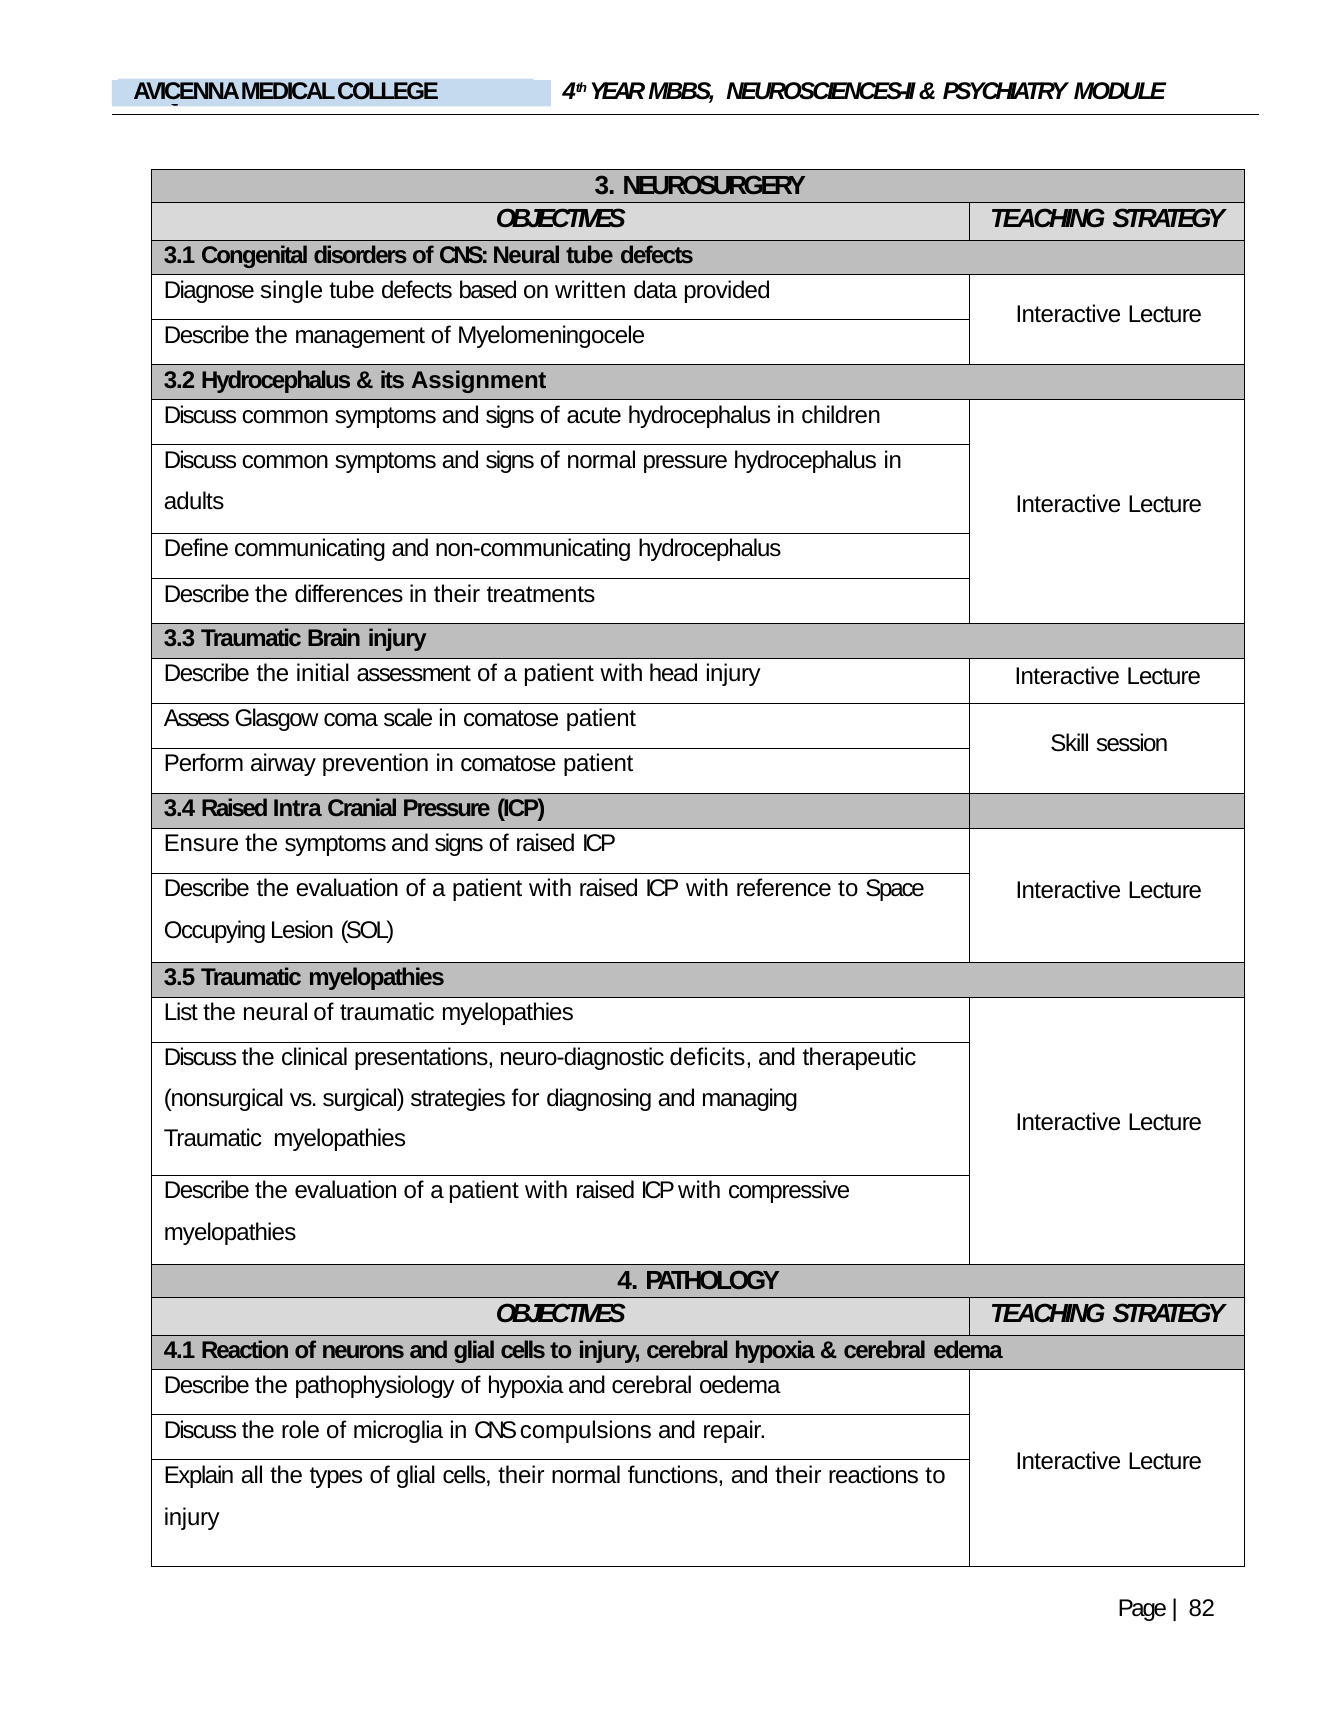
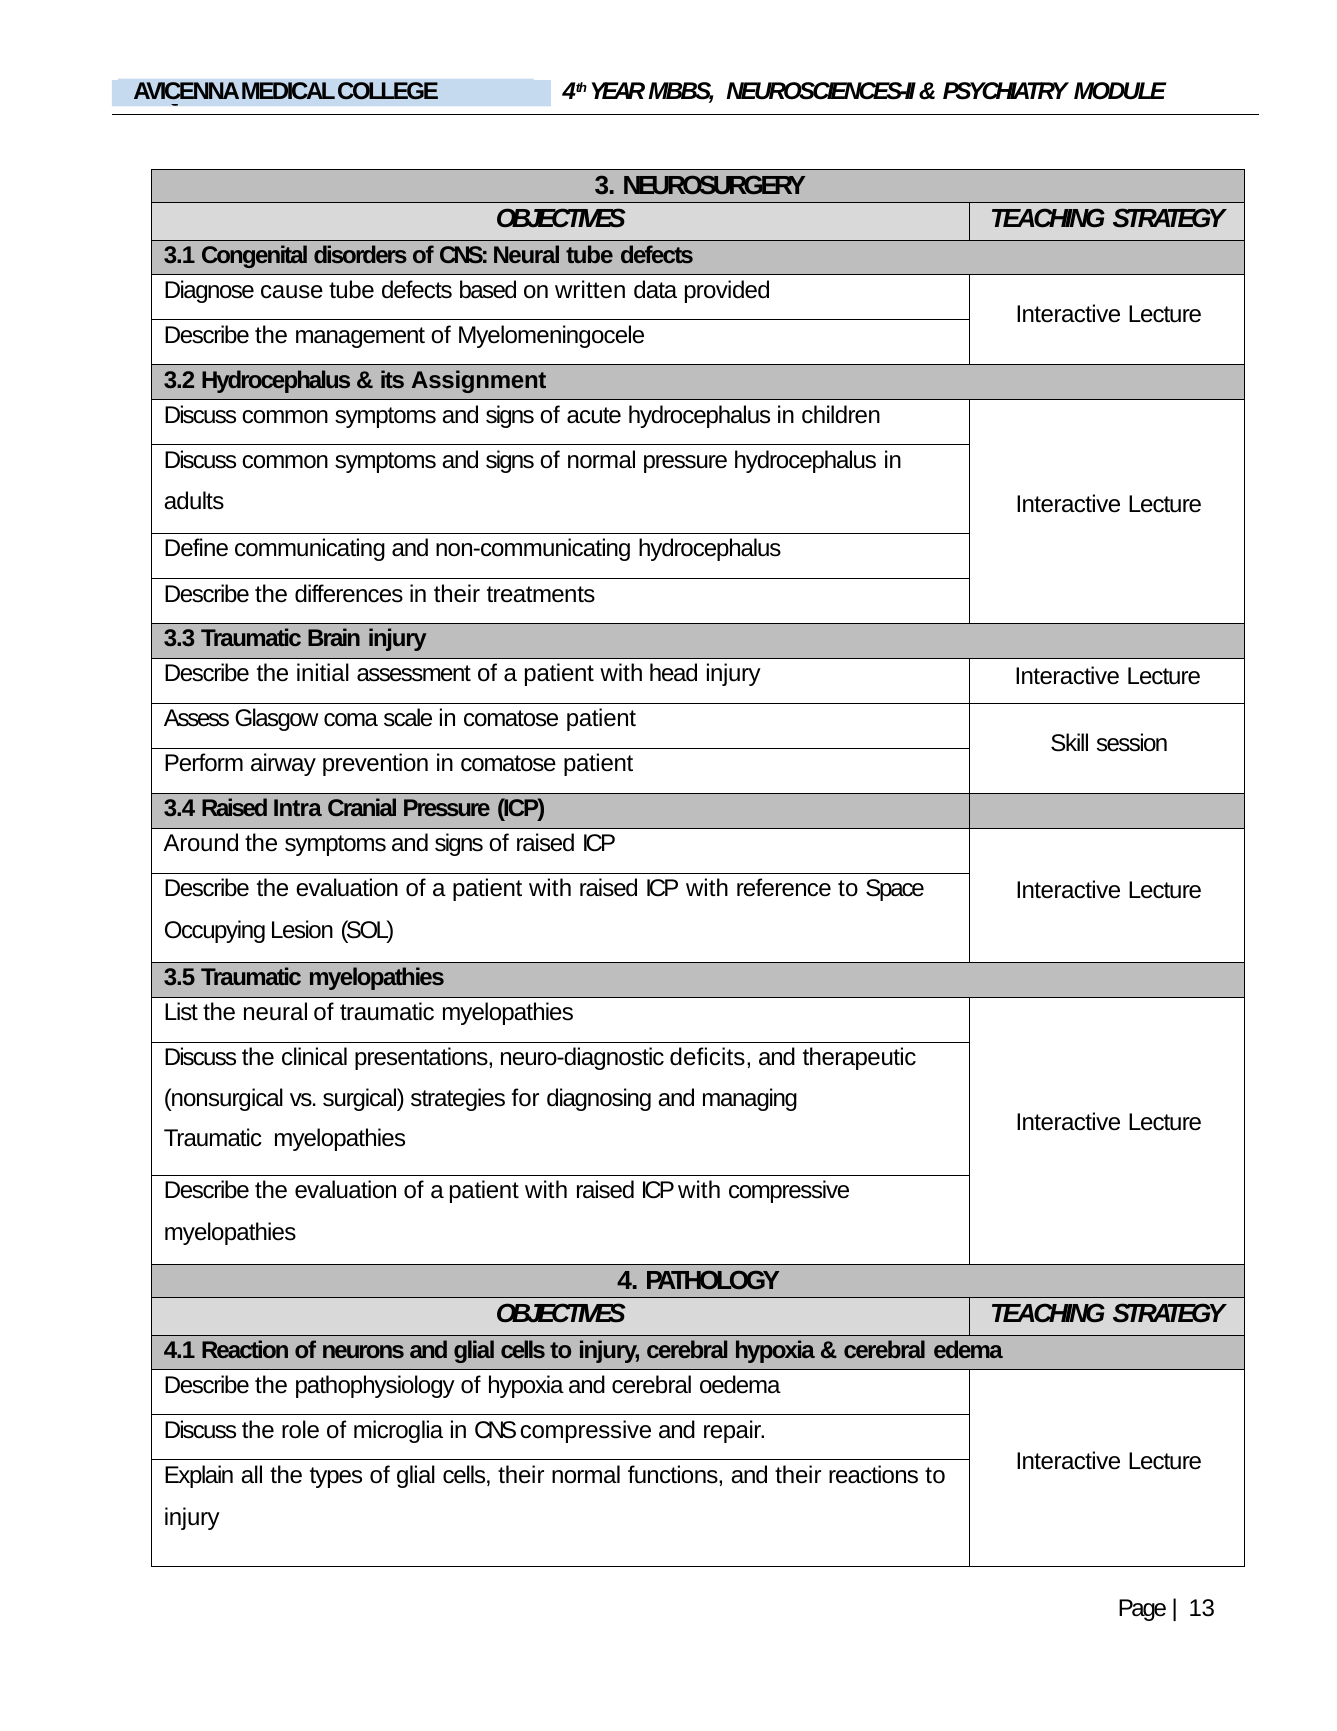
single: single -> cause
Ensure: Ensure -> Around
CNS compulsions: compulsions -> compressive
82: 82 -> 13
